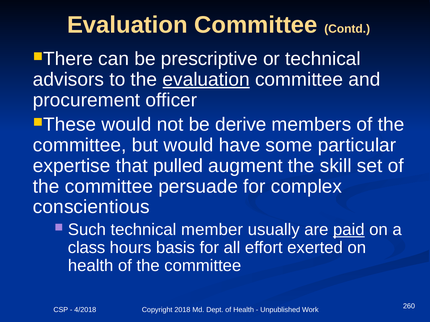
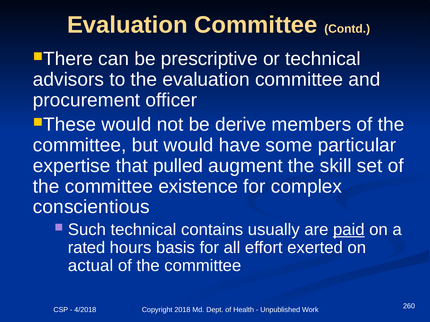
evaluation at (206, 80) underline: present -> none
persuade: persuade -> existence
member: member -> contains
class: class -> rated
health at (91, 266): health -> actual
